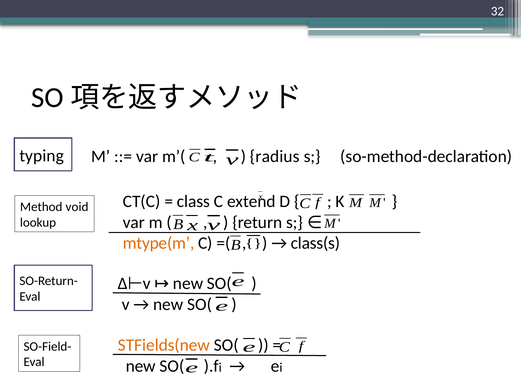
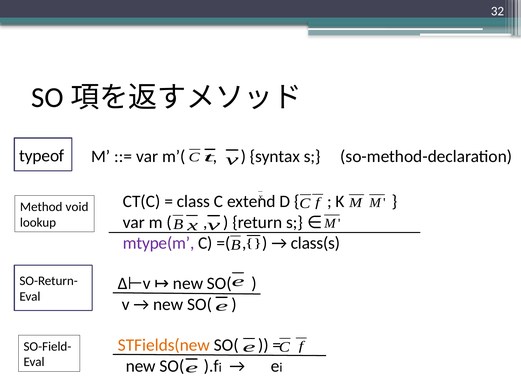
typing: typing -> typeof
radius: radius -> syntax
mtype(m colour: orange -> purple
